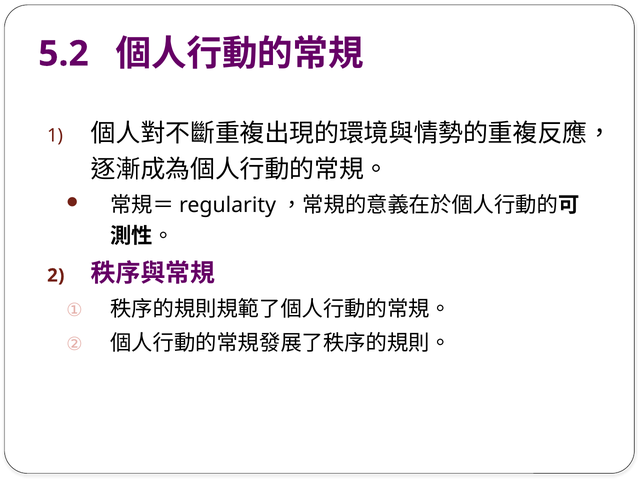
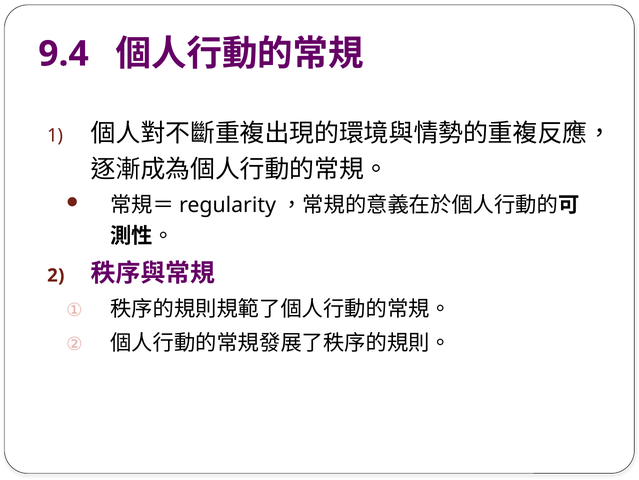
5.2: 5.2 -> 9.4
